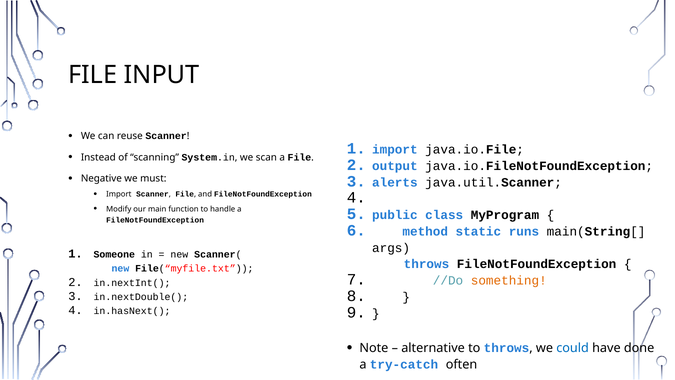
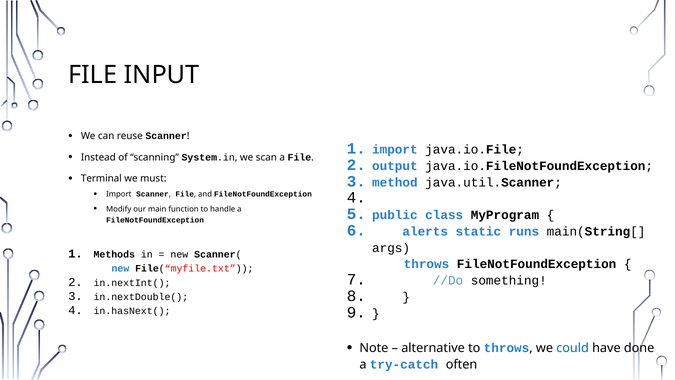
Negative: Negative -> Terminal
alerts: alerts -> method
method: method -> alerts
Someone: Someone -> Methods
something colour: orange -> black
